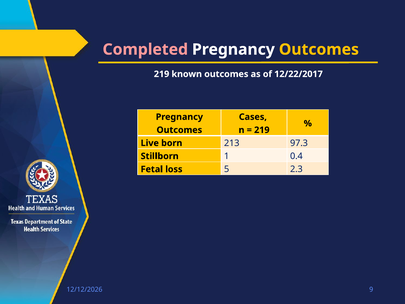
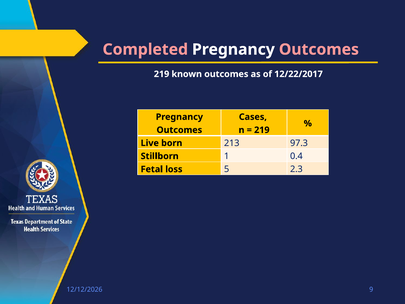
Outcomes at (319, 49) colour: yellow -> pink
